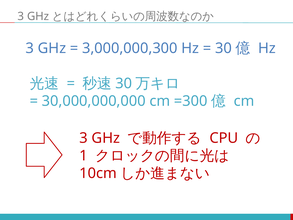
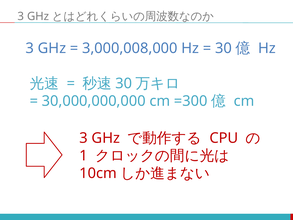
3,000,000,300: 3,000,000,300 -> 3,000,008,000
